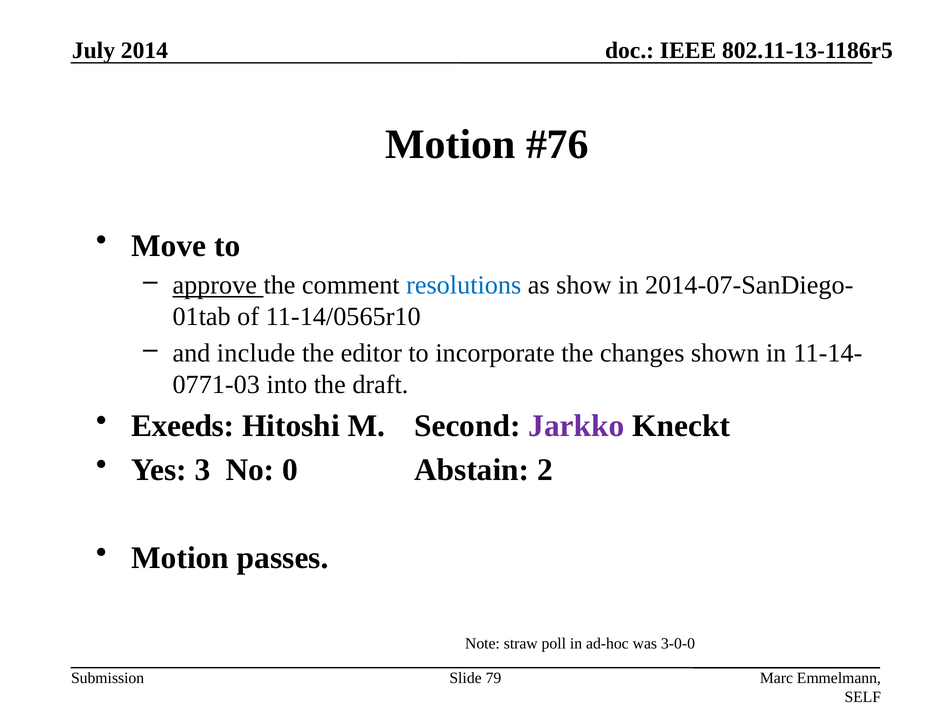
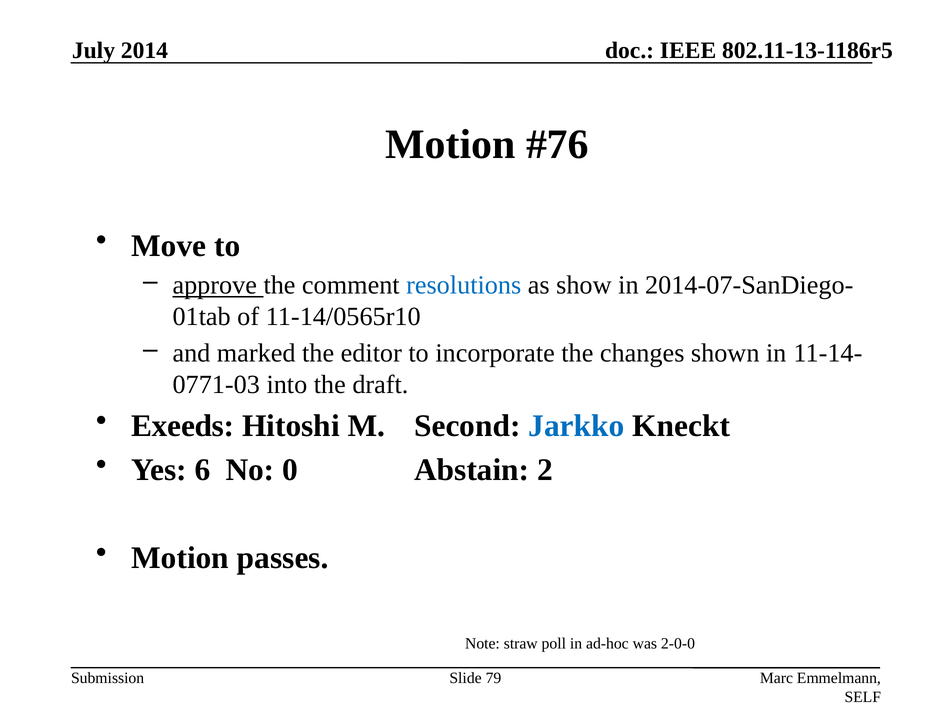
include: include -> marked
Jarkko colour: purple -> blue
3: 3 -> 6
3-0-0: 3-0-0 -> 2-0-0
